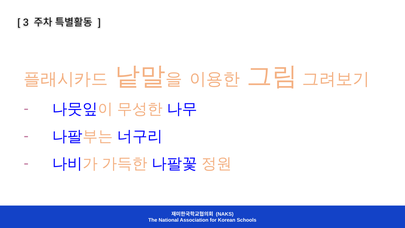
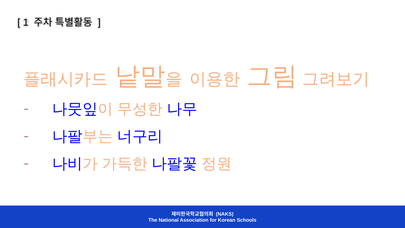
3: 3 -> 1
